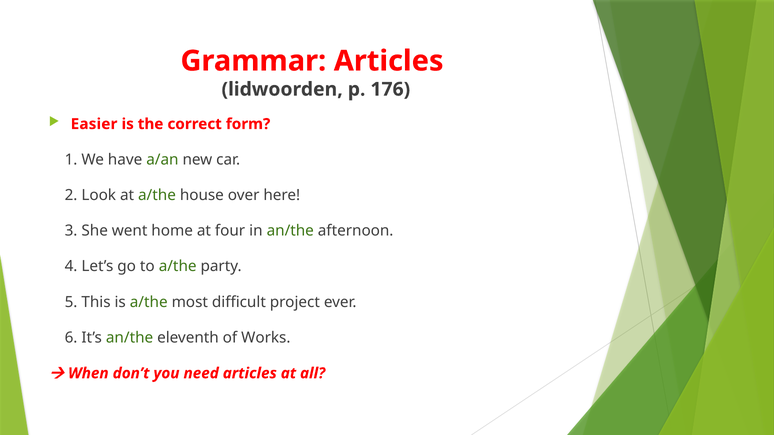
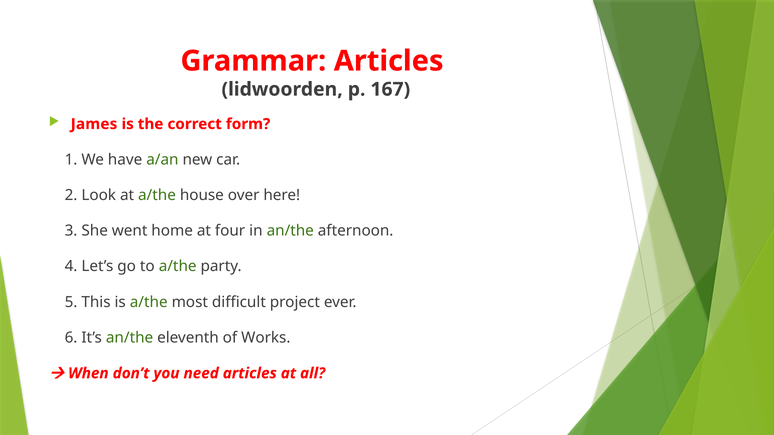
176: 176 -> 167
Easier: Easier -> James
